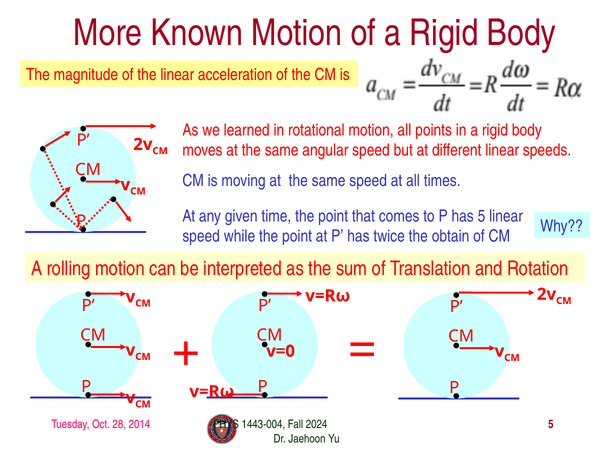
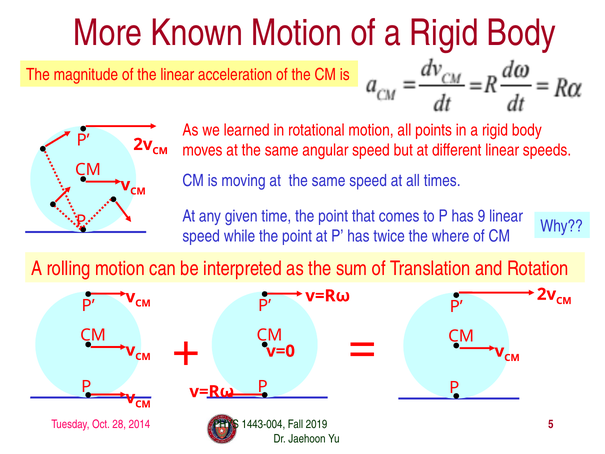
has 5: 5 -> 9
obtain: obtain -> where
2024: 2024 -> 2019
